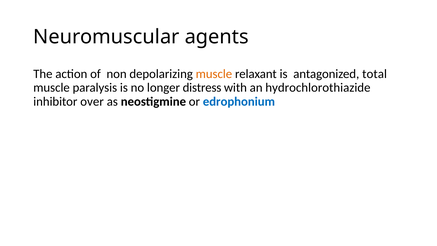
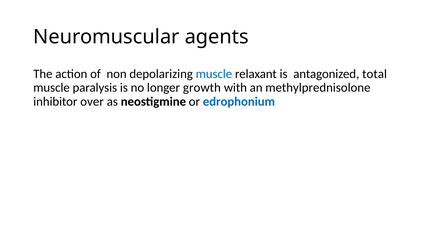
muscle at (214, 74) colour: orange -> blue
distress: distress -> growth
hydrochlorothiazide: hydrochlorothiazide -> methylprednisolone
